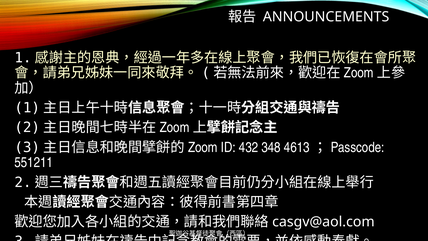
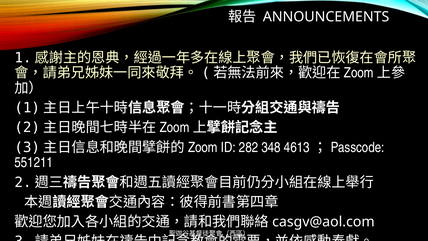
432: 432 -> 282
